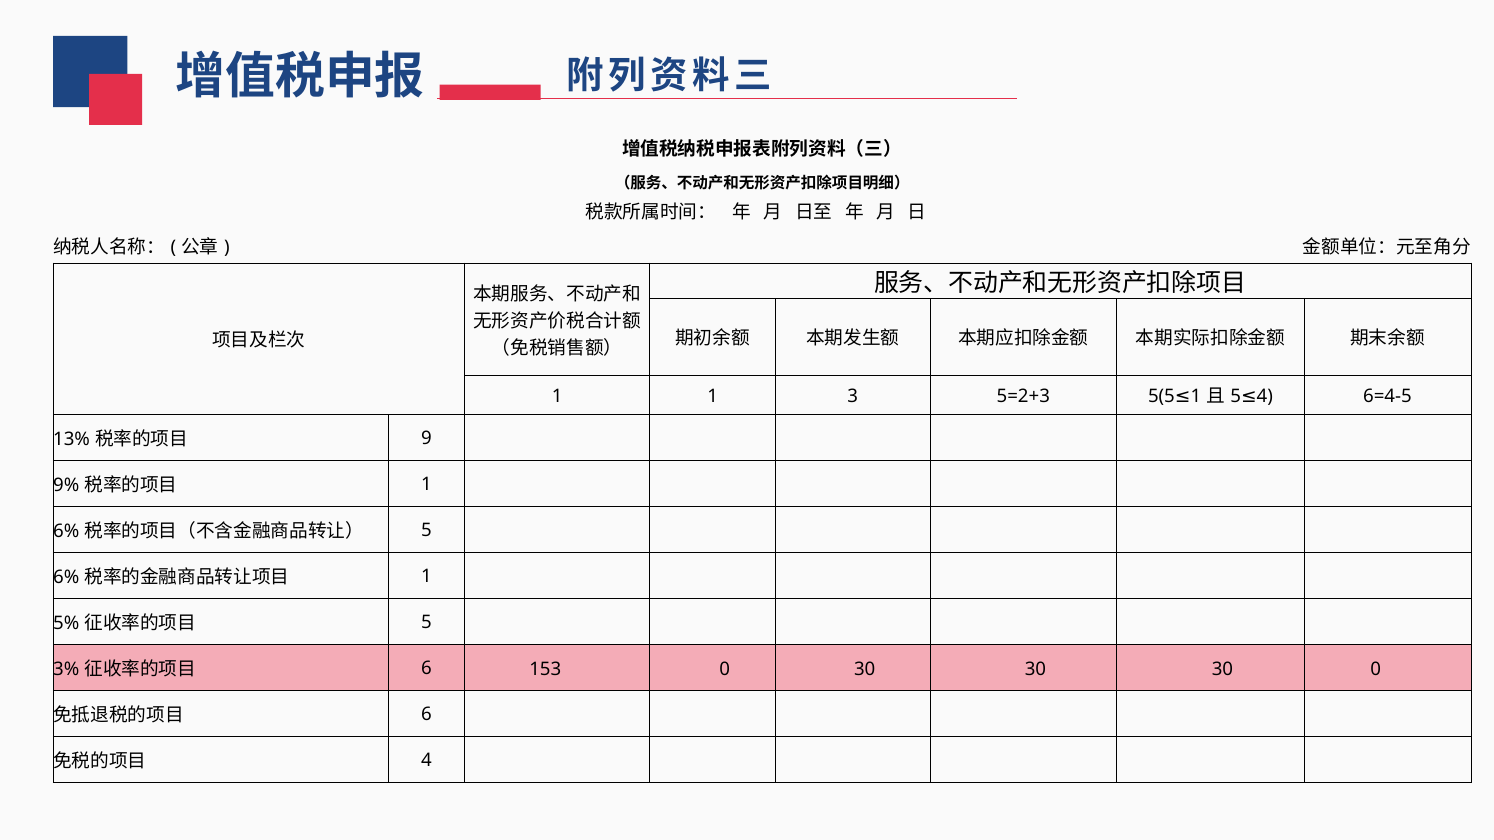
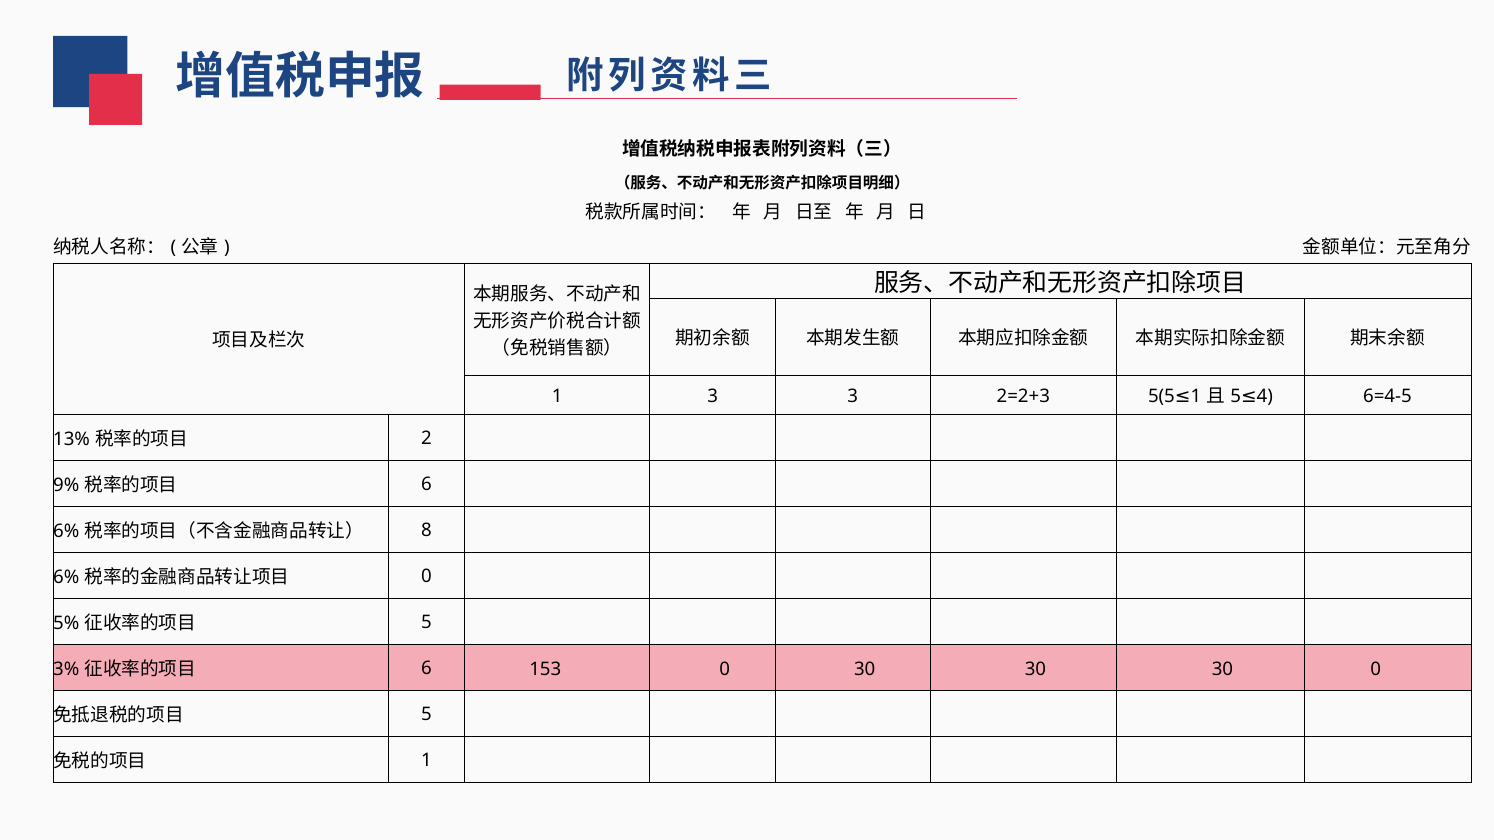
1 1: 1 -> 3
5=2+3: 5=2+3 -> 2=2+3
9: 9 -> 2
1 at (426, 485): 1 -> 6
5 at (426, 531): 5 -> 8
1 at (426, 577): 1 -> 0
6 at (426, 715): 6 -> 5
4 at (426, 761): 4 -> 1
